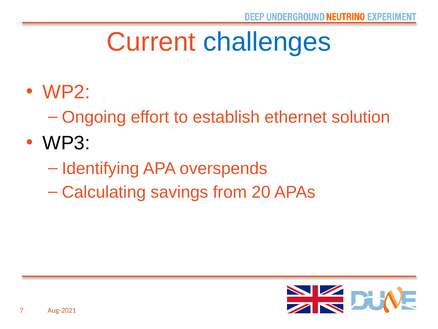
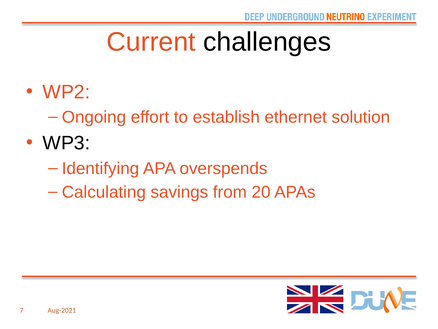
challenges colour: blue -> black
